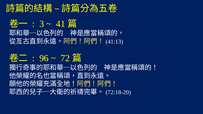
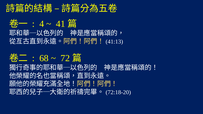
3: 3 -> 4
96: 96 -> 68
